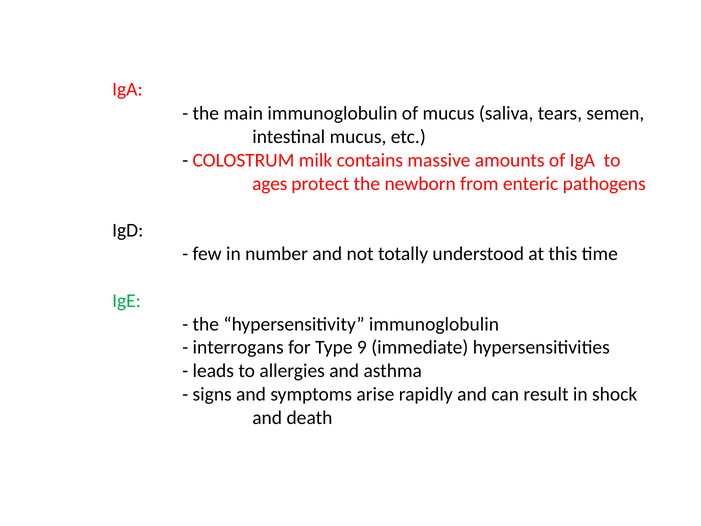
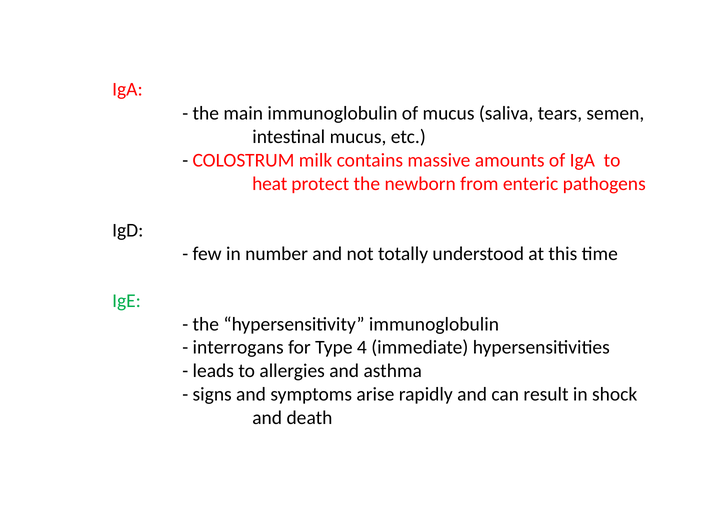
ages: ages -> heat
9: 9 -> 4
